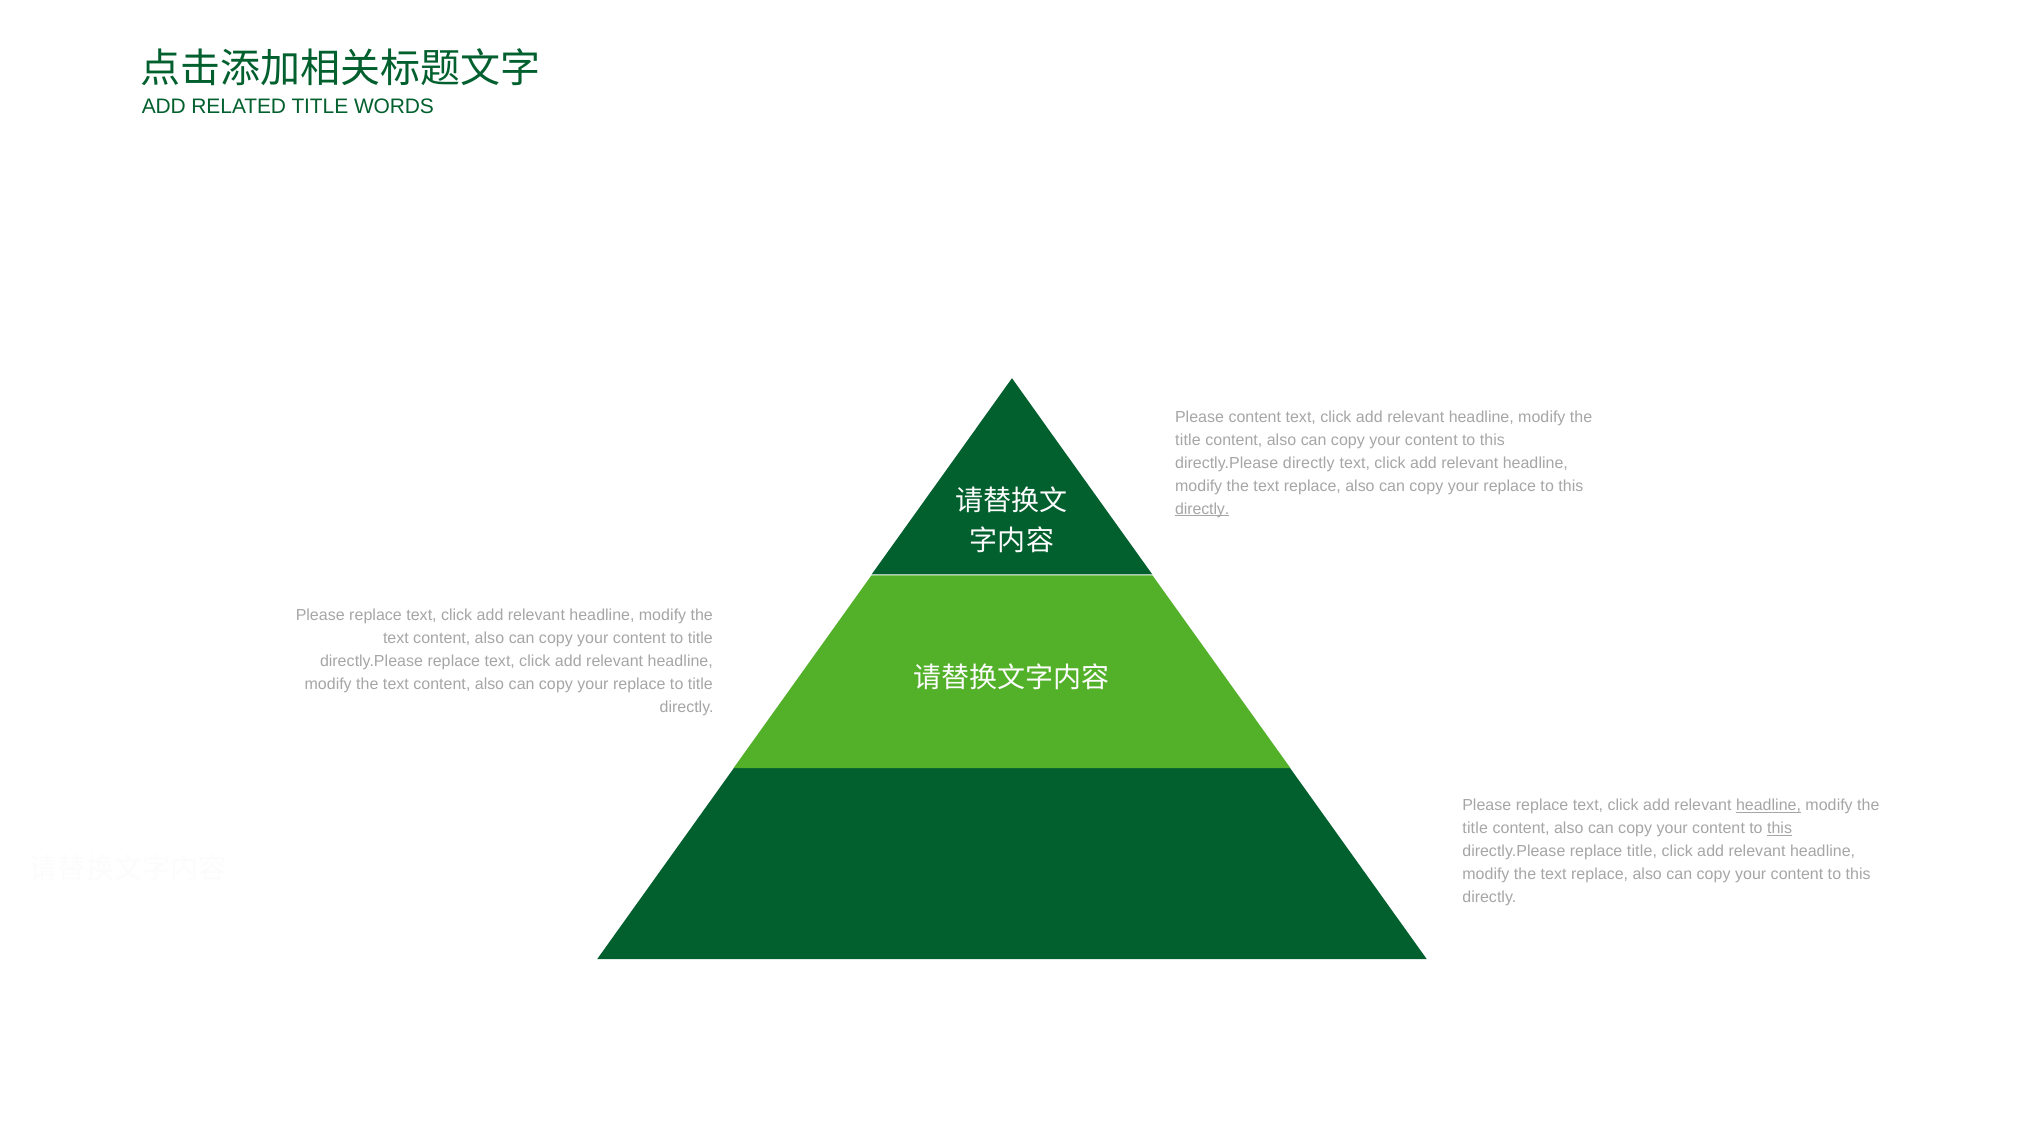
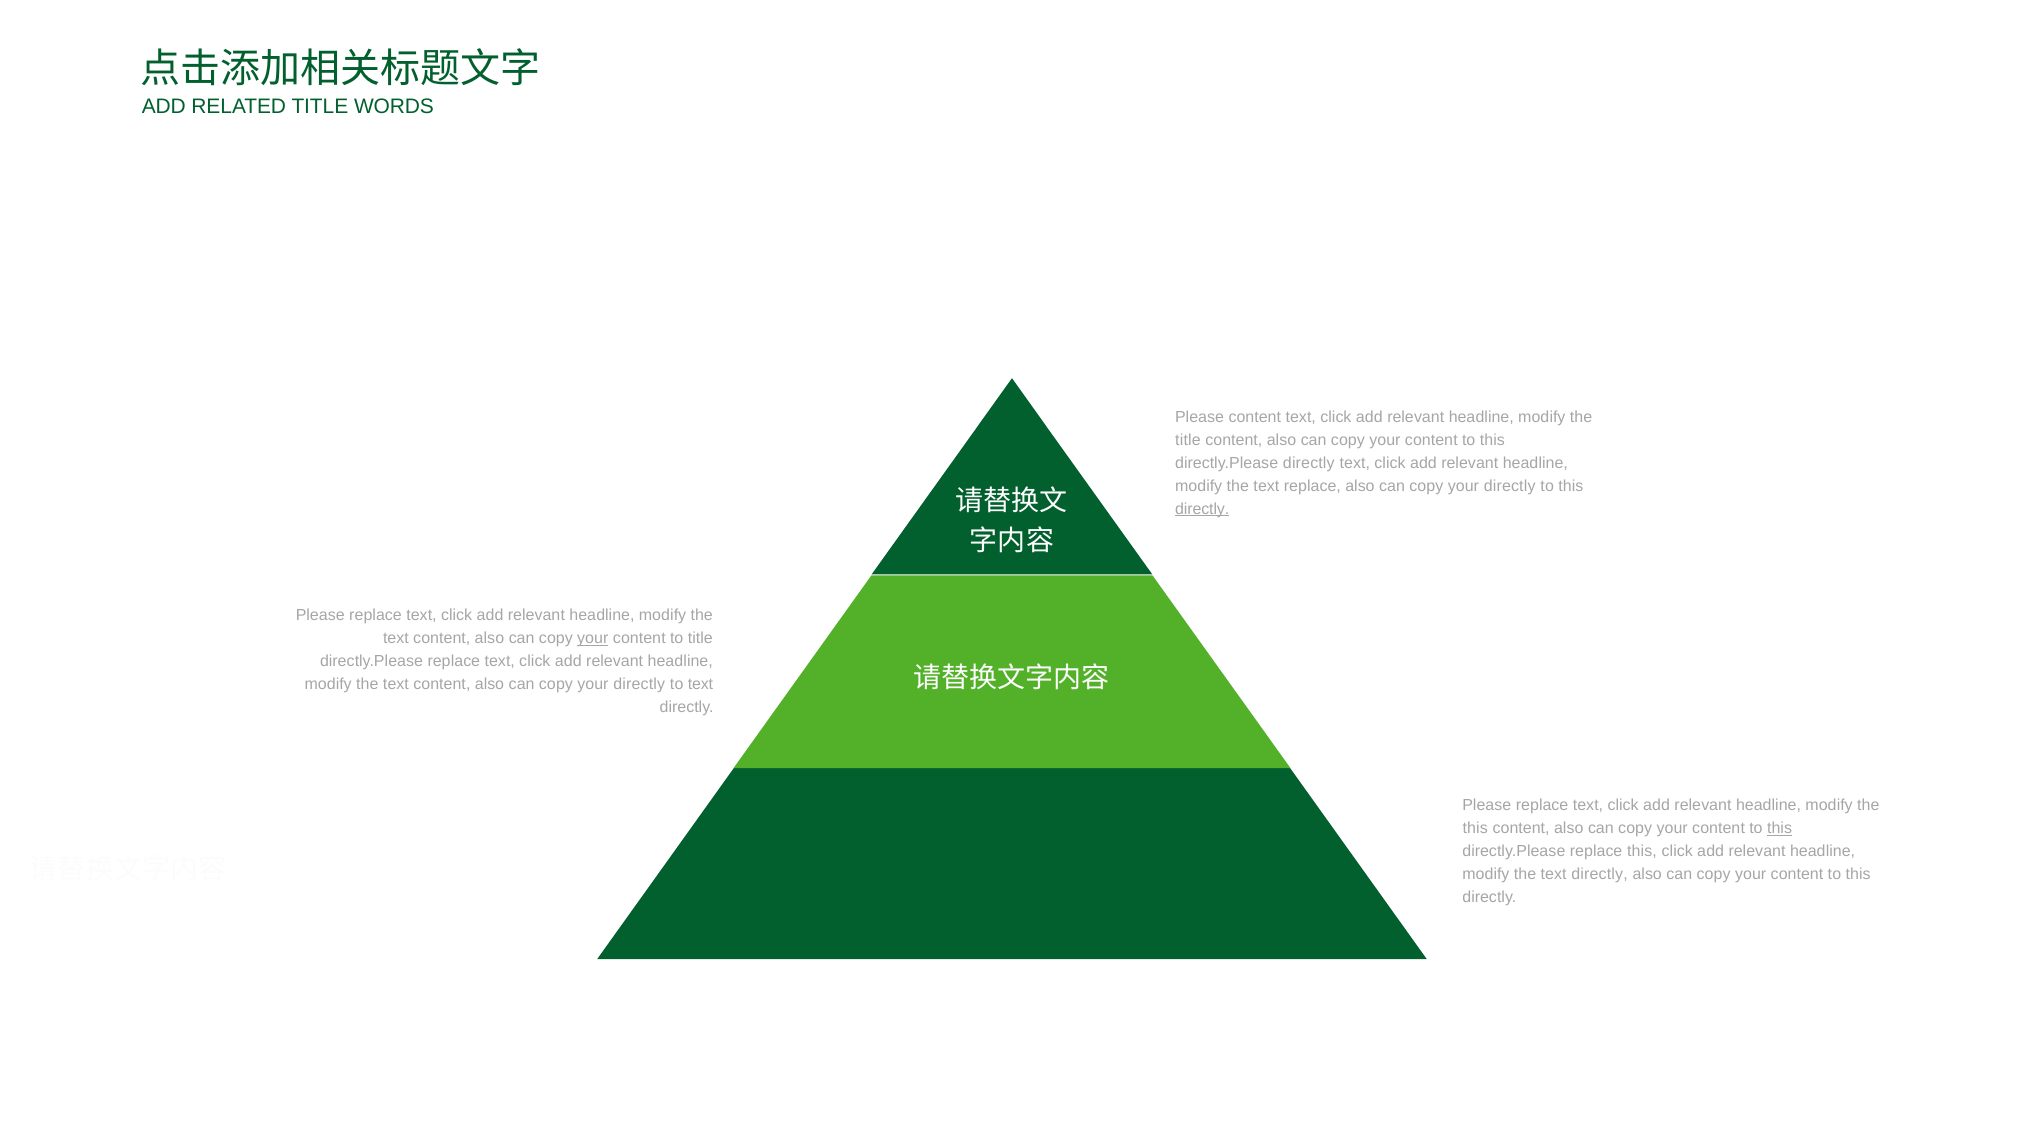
replace at (1510, 486): replace -> directly
your at (593, 639) underline: none -> present
replace at (639, 685): replace -> directly
title at (700, 685): title -> text
headline at (1769, 806) underline: present -> none
title at (1475, 829): title -> this
replace title: title -> this
replace at (1600, 875): replace -> directly
